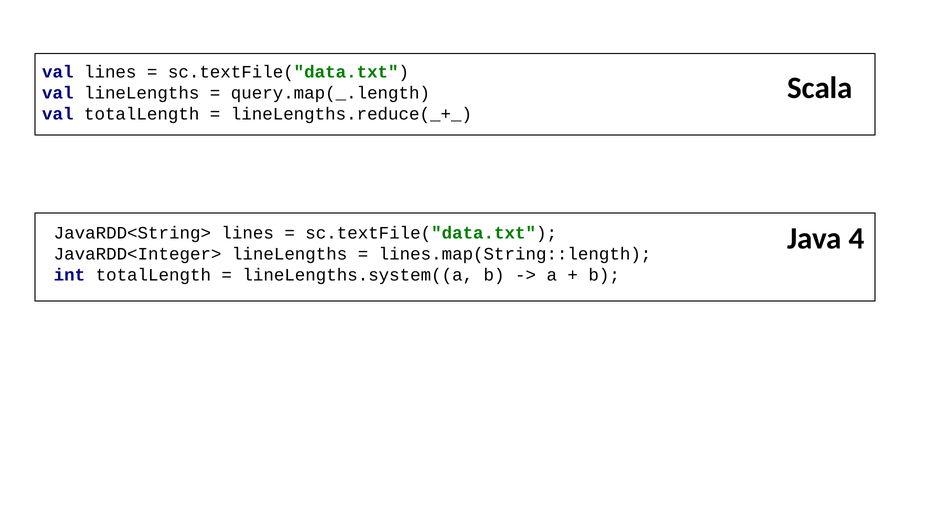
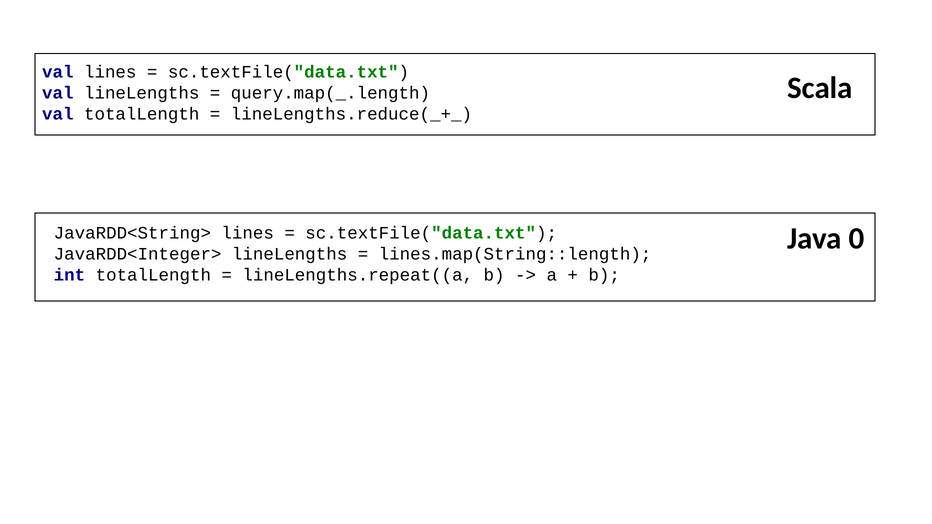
4: 4 -> 0
lineLengths.system((a: lineLengths.system((a -> lineLengths.repeat((a
